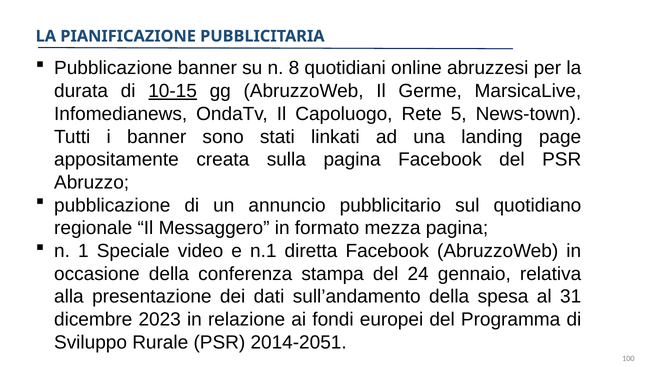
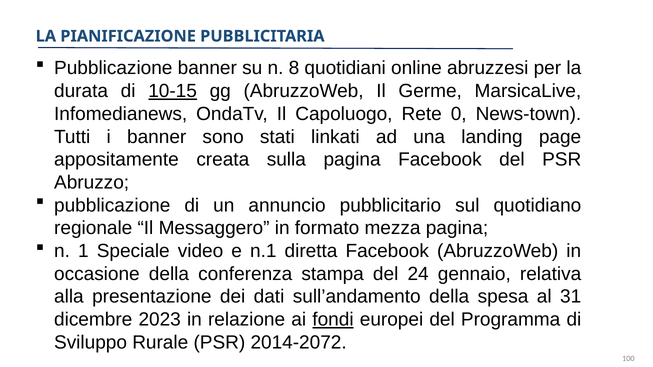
5: 5 -> 0
fondi underline: none -> present
2014-2051: 2014-2051 -> 2014-2072
